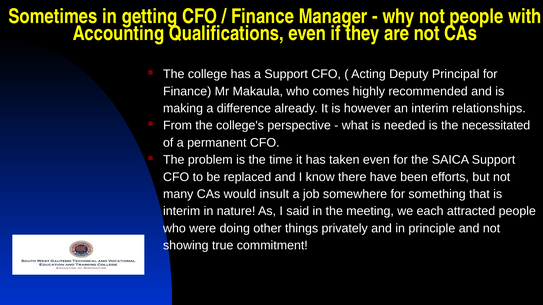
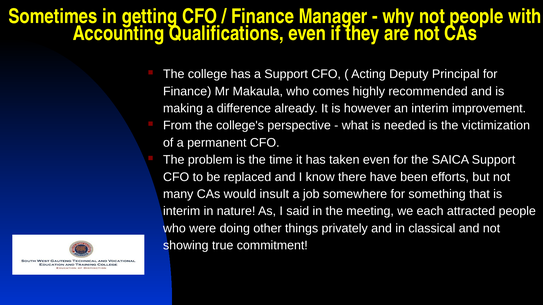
relationships: relationships -> improvement
necessitated: necessitated -> victimization
principle: principle -> classical
